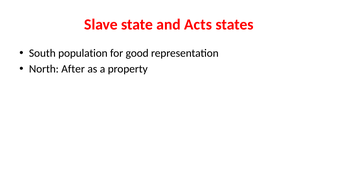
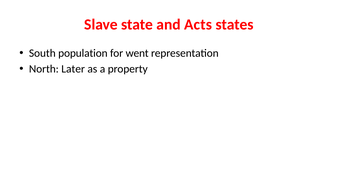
good: good -> went
After: After -> Later
